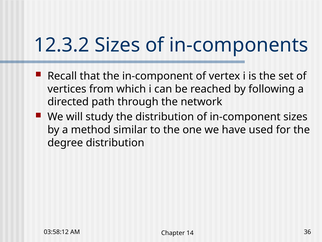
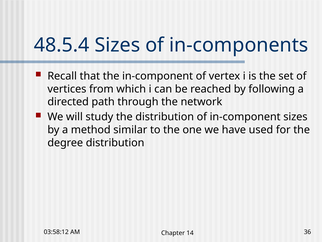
12.3.2: 12.3.2 -> 48.5.4
